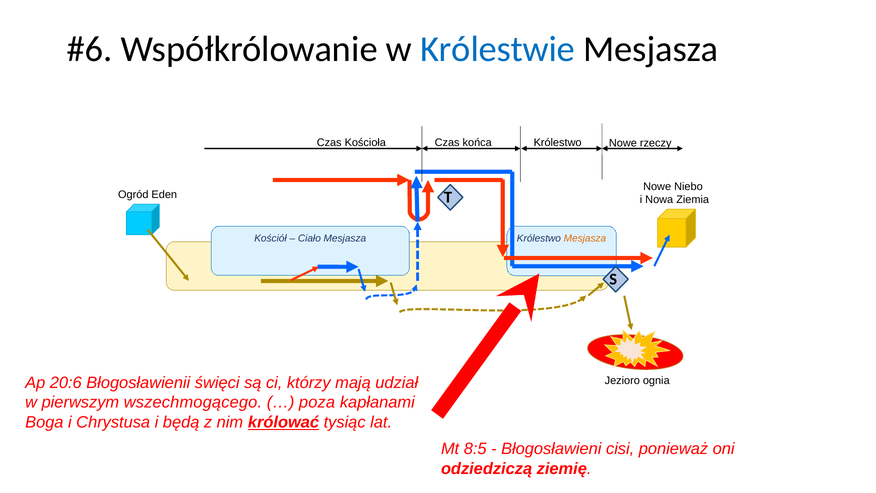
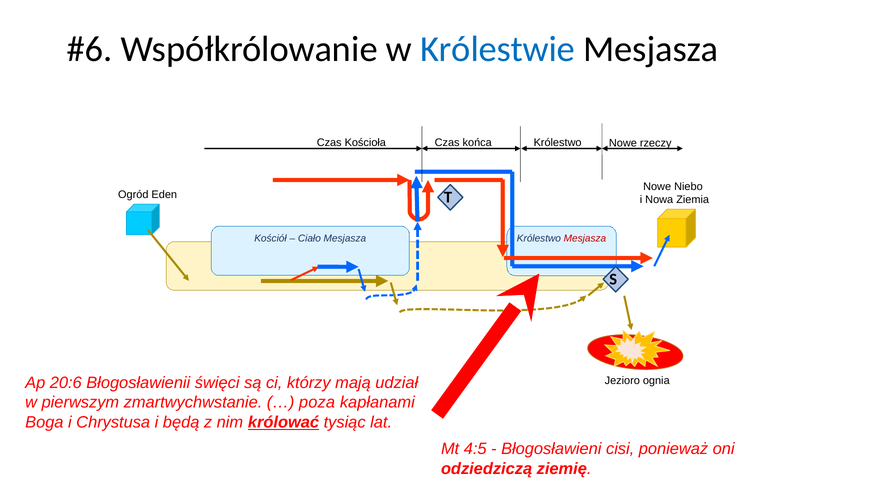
Mesjasza at (585, 238) colour: orange -> red
wszechmogącego: wszechmogącego -> zmartwychwstanie
8:5: 8:5 -> 4:5
